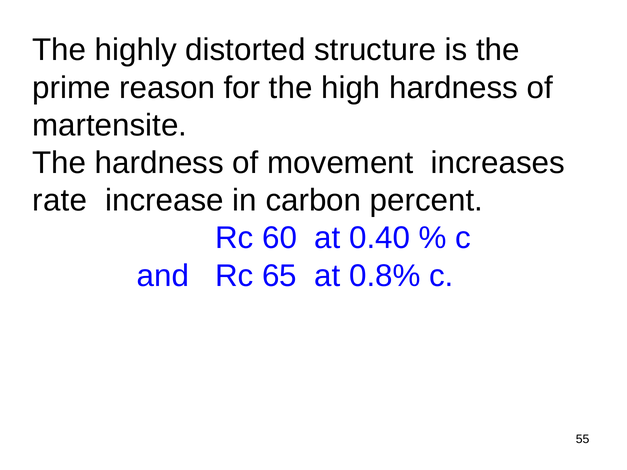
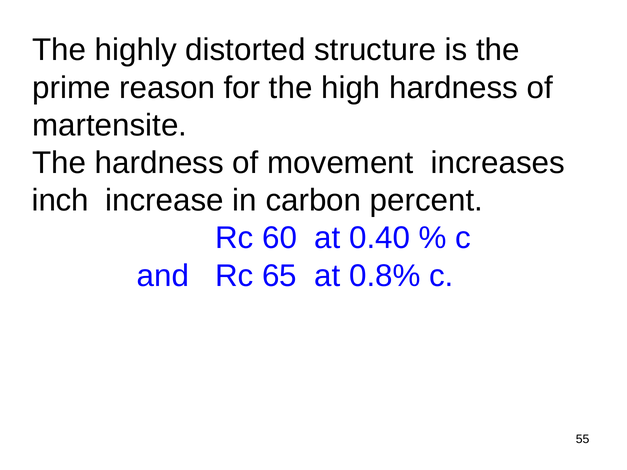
rate: rate -> inch
